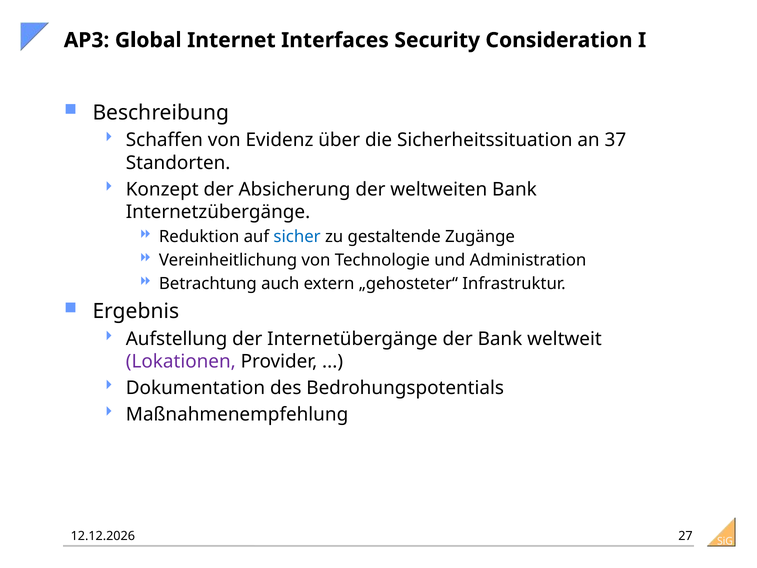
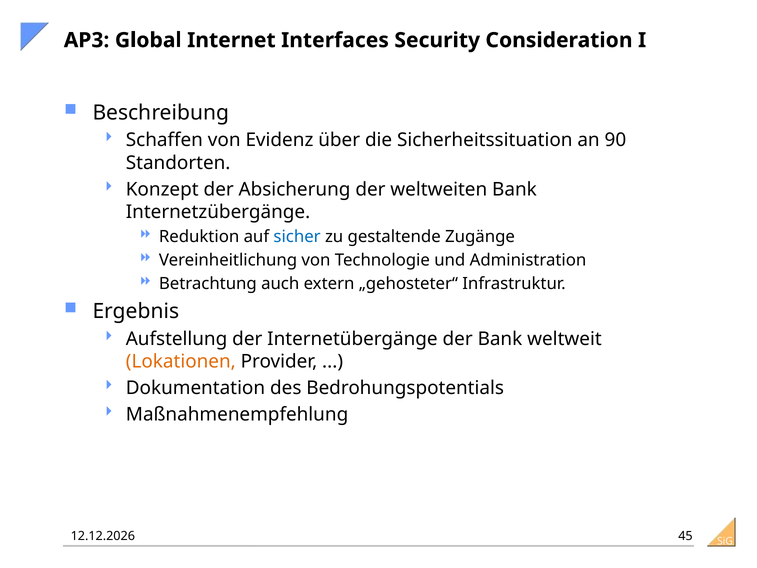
37: 37 -> 90
Lokationen colour: purple -> orange
27: 27 -> 45
